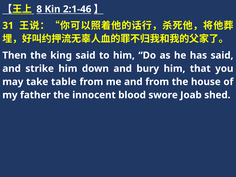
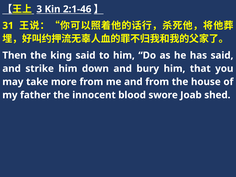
8: 8 -> 3
table: table -> more
